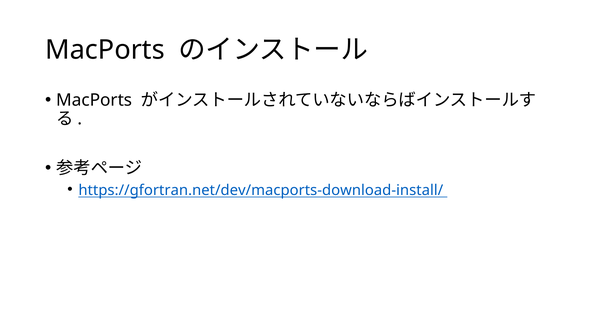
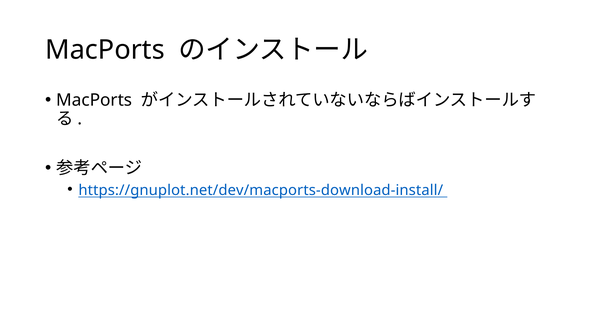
https://gfortran.net/dev/macports-download-install/: https://gfortran.net/dev/macports-download-install/ -> https://gnuplot.net/dev/macports-download-install/
